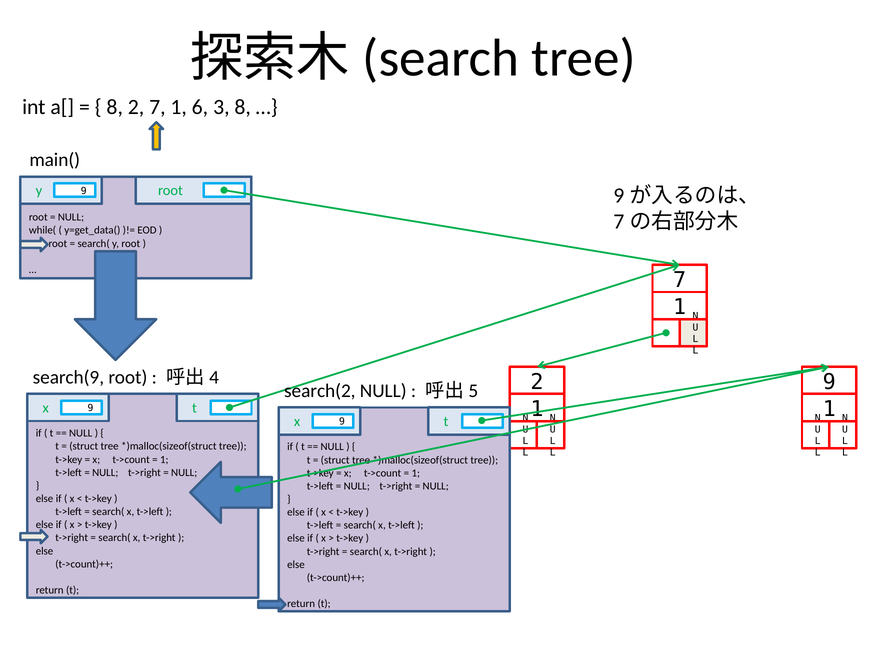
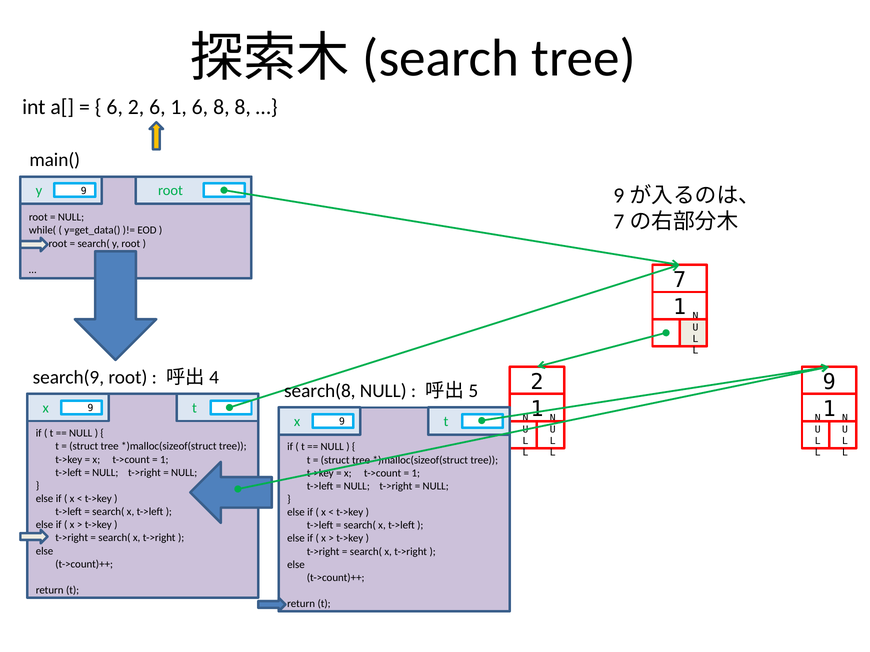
8 at (115, 107): 8 -> 6
2 7: 7 -> 6
6 3: 3 -> 8
search(2: search(2 -> search(8
